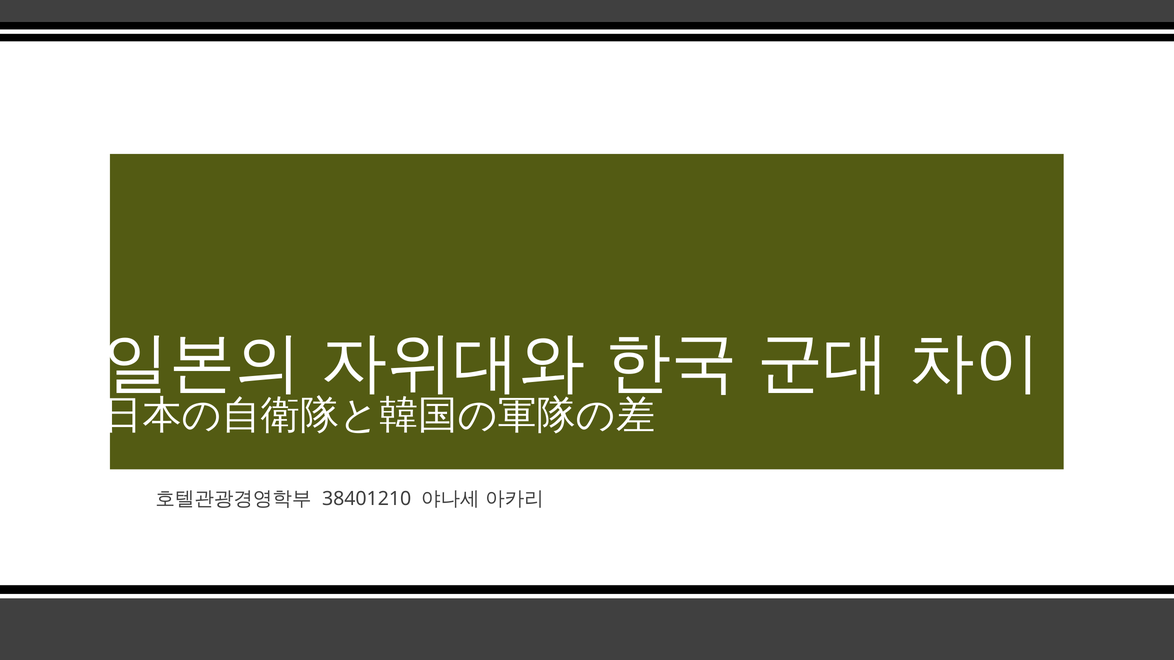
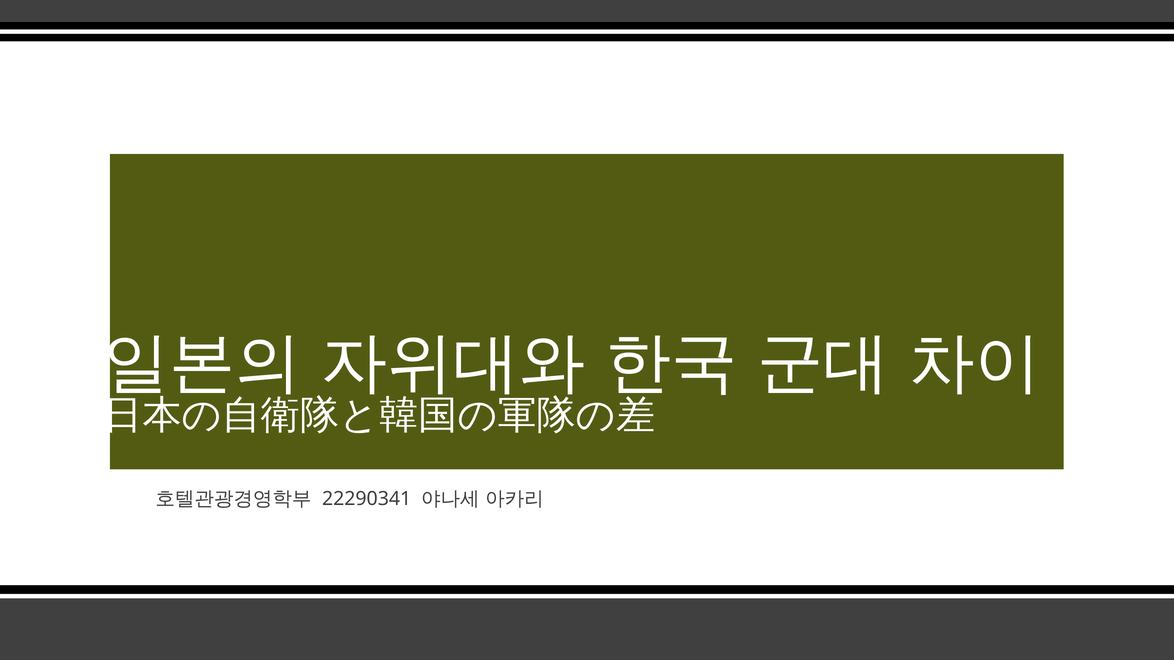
38401210: 38401210 -> 22290341
